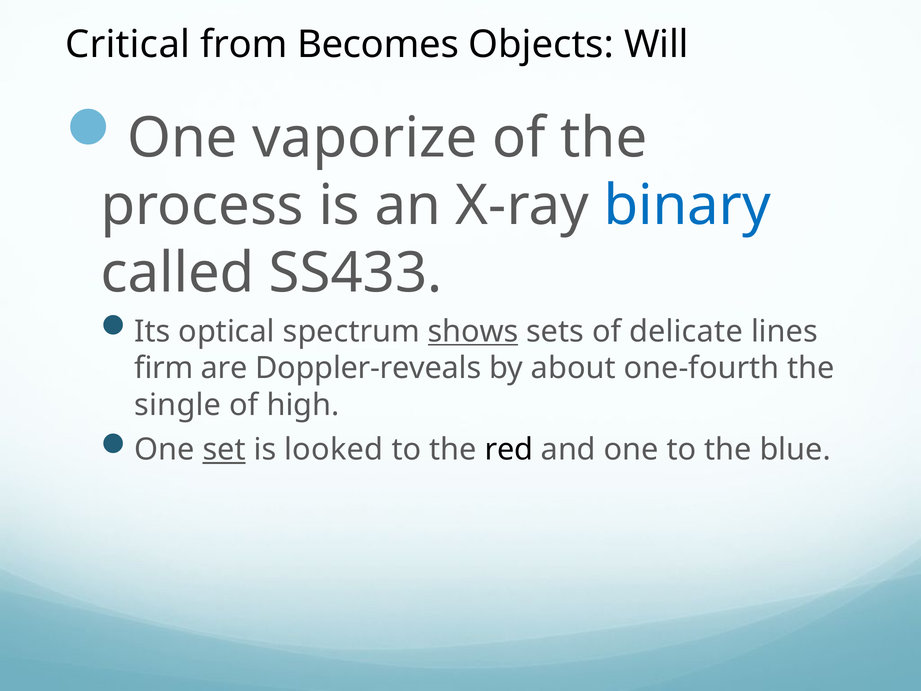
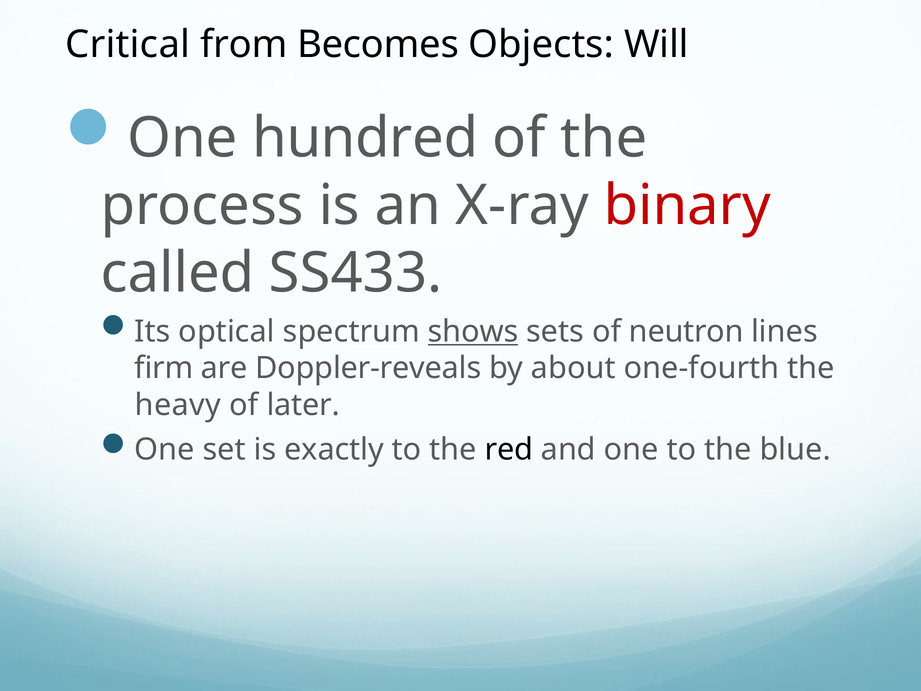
vaporize: vaporize -> hundred
binary colour: blue -> red
delicate: delicate -> neutron
single: single -> heavy
high: high -> later
set underline: present -> none
looked: looked -> exactly
